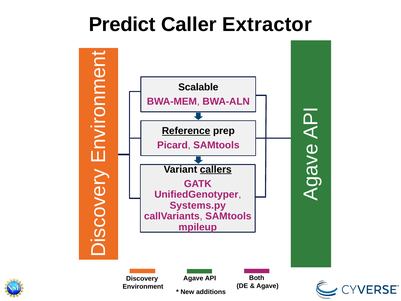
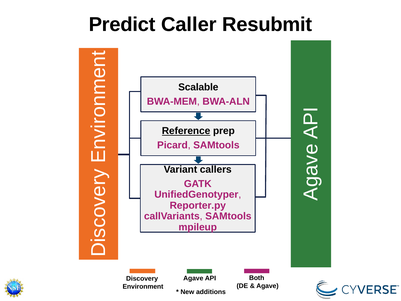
Extractor: Extractor -> Resubmit
callers underline: present -> none
Systems.py: Systems.py -> Reporter.py
